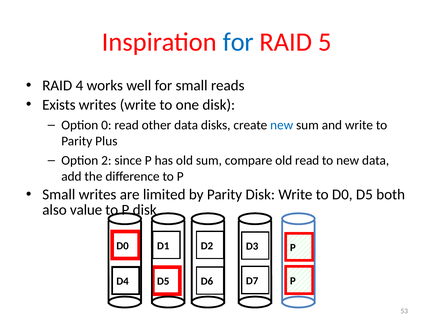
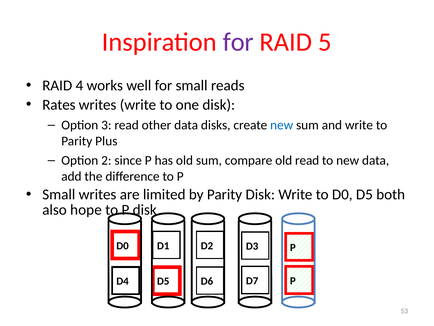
for at (238, 42) colour: blue -> purple
Exists: Exists -> Rates
0: 0 -> 3
value: value -> hope
